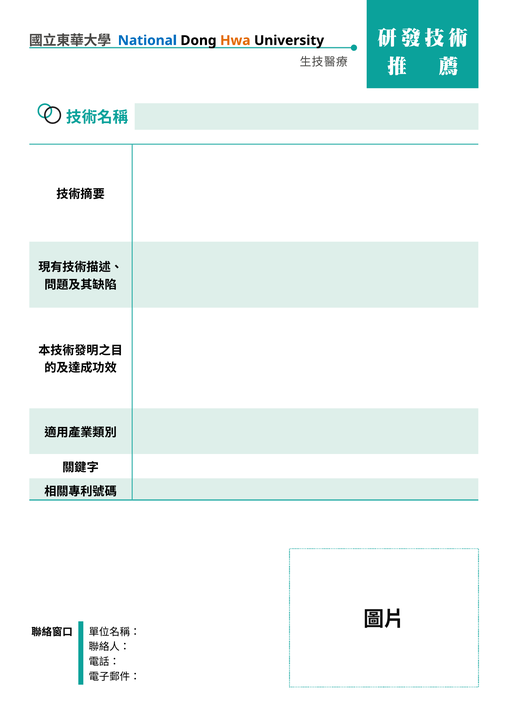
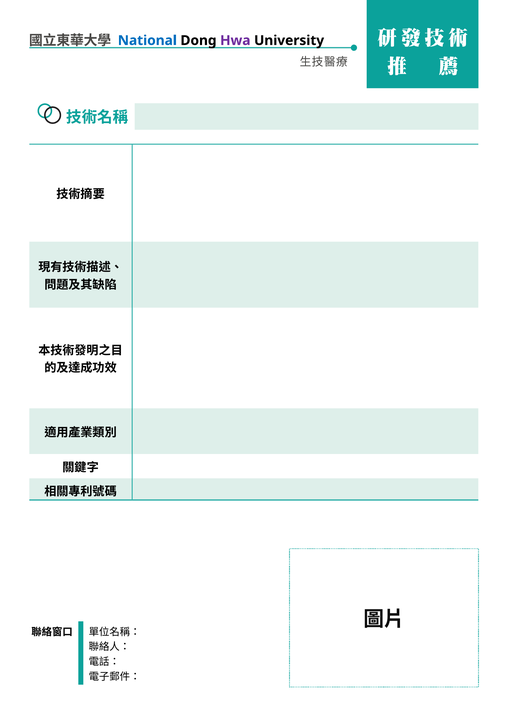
Hwa colour: orange -> purple
